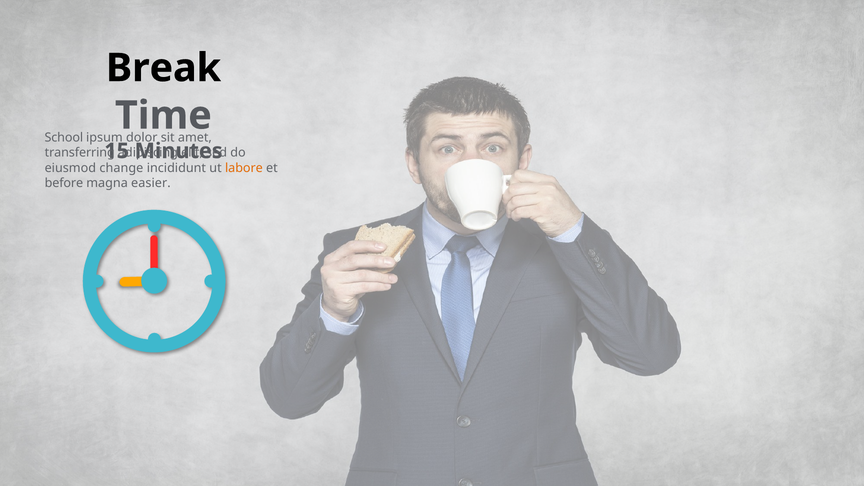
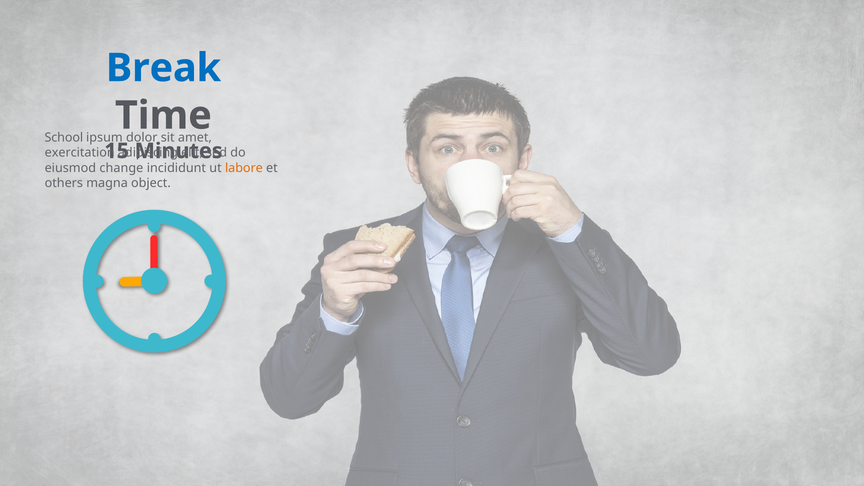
Break colour: black -> blue
transferring: transferring -> exercitation
before: before -> others
easier: easier -> object
